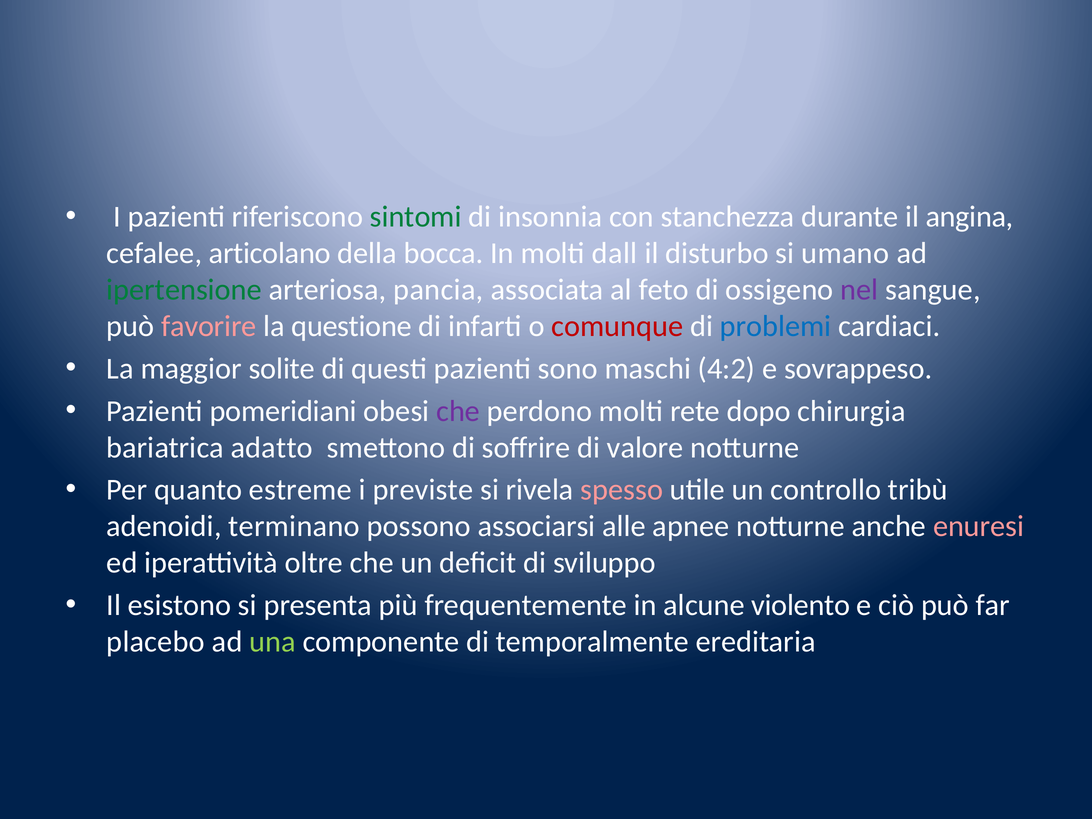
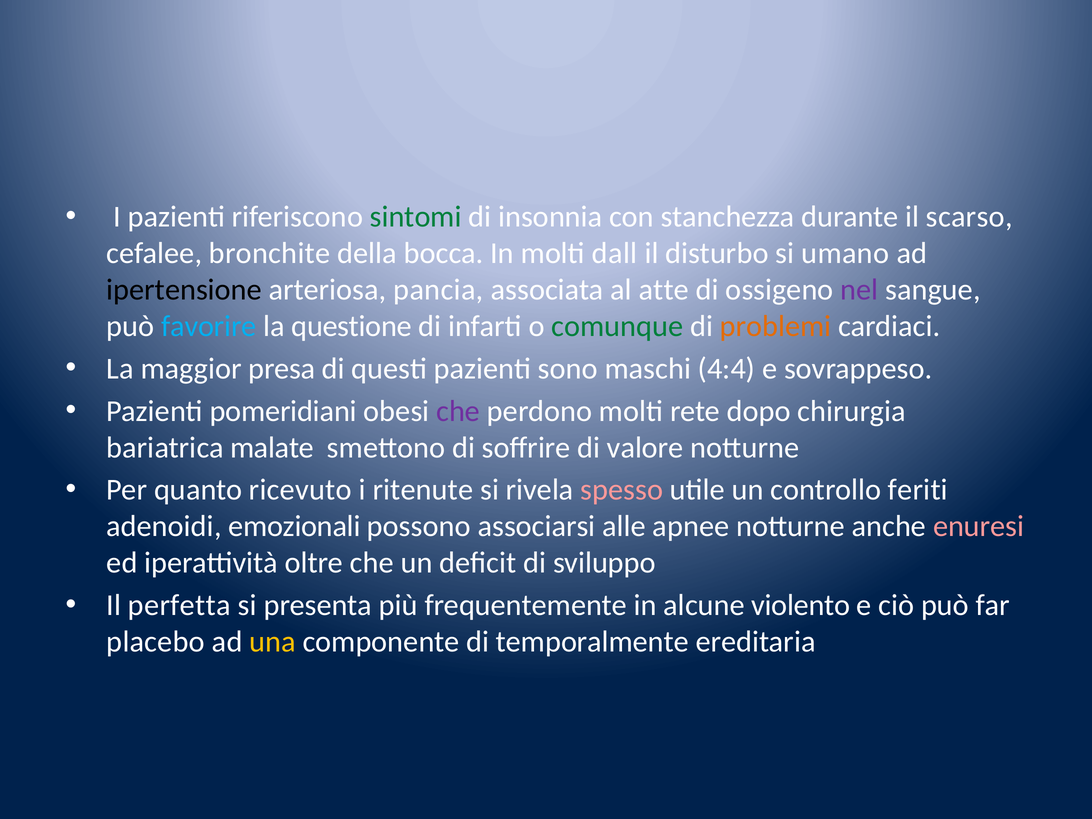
angina: angina -> scarso
articolano: articolano -> bronchite
ipertensione colour: green -> black
feto: feto -> atte
favorire colour: pink -> light blue
comunque colour: red -> green
problemi colour: blue -> orange
solite: solite -> presa
4:2: 4:2 -> 4:4
adatto: adatto -> malate
estreme: estreme -> ricevuto
previste: previste -> ritenute
tribù: tribù -> feriti
terminano: terminano -> emozionali
esistono: esistono -> perfetta
una colour: light green -> yellow
